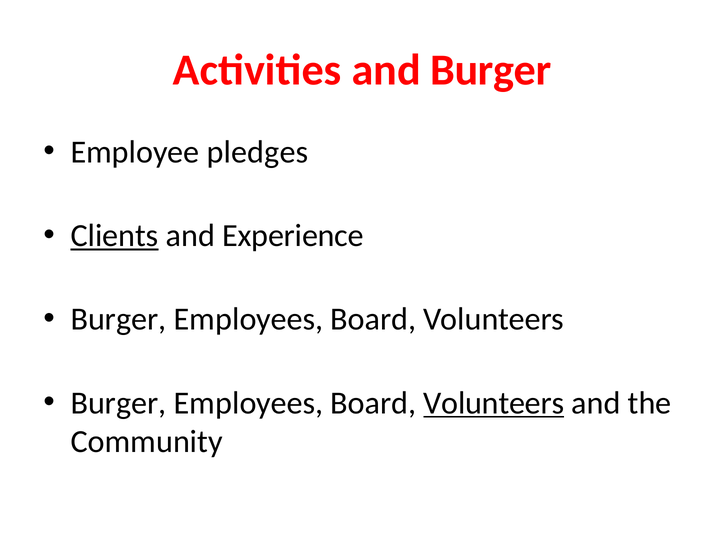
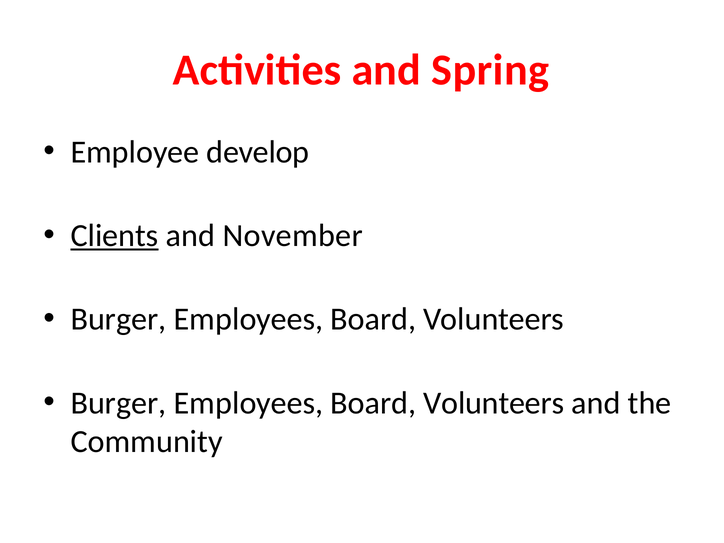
and Burger: Burger -> Spring
pledges: pledges -> develop
Experience: Experience -> November
Volunteers at (494, 403) underline: present -> none
